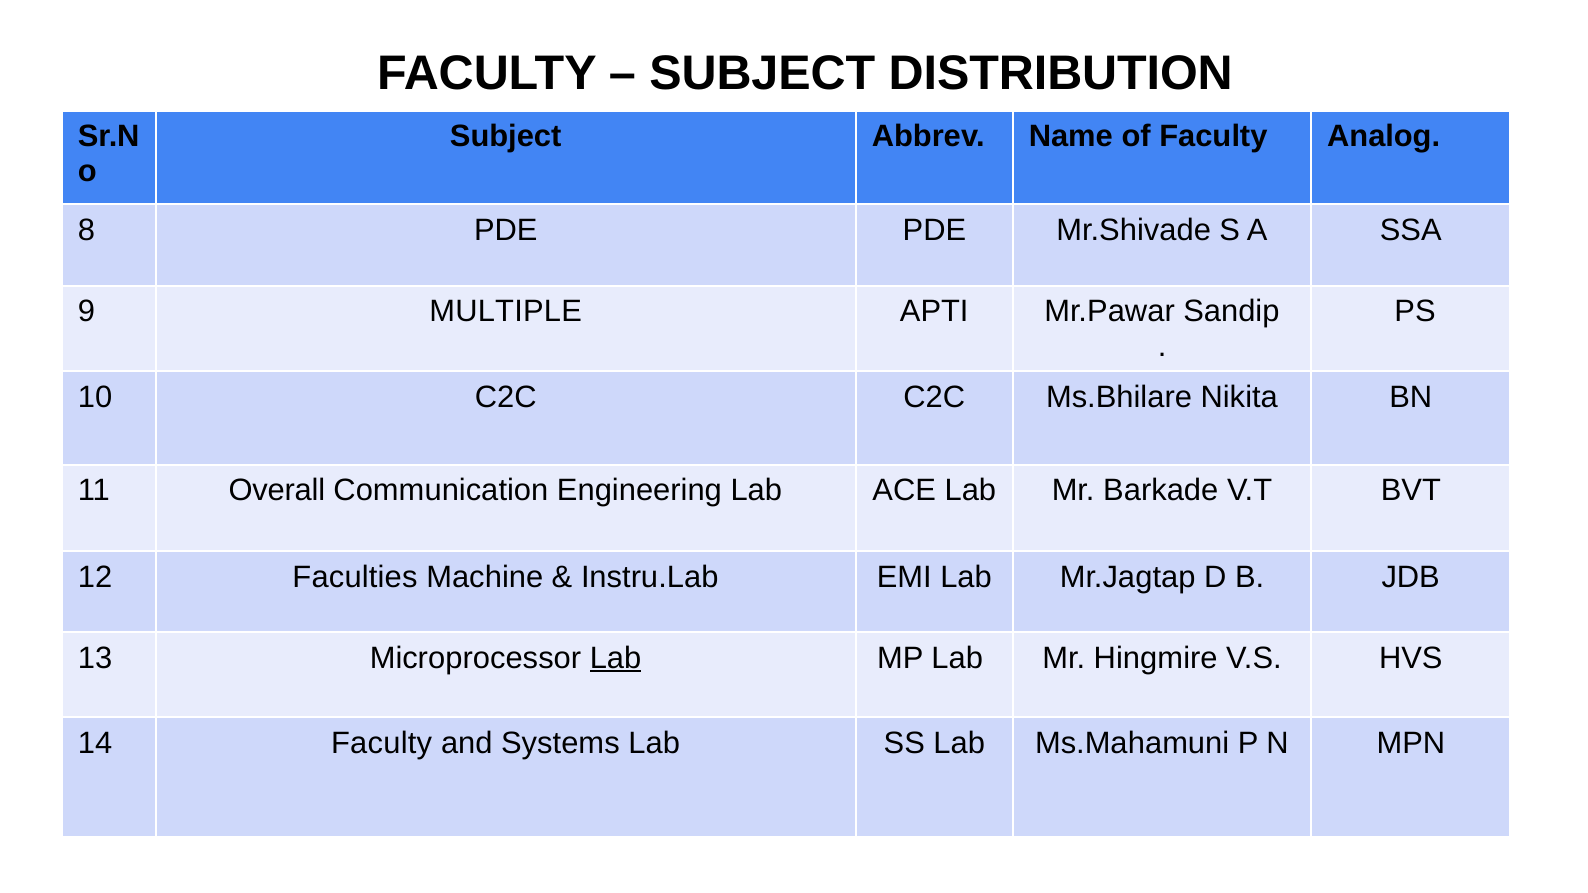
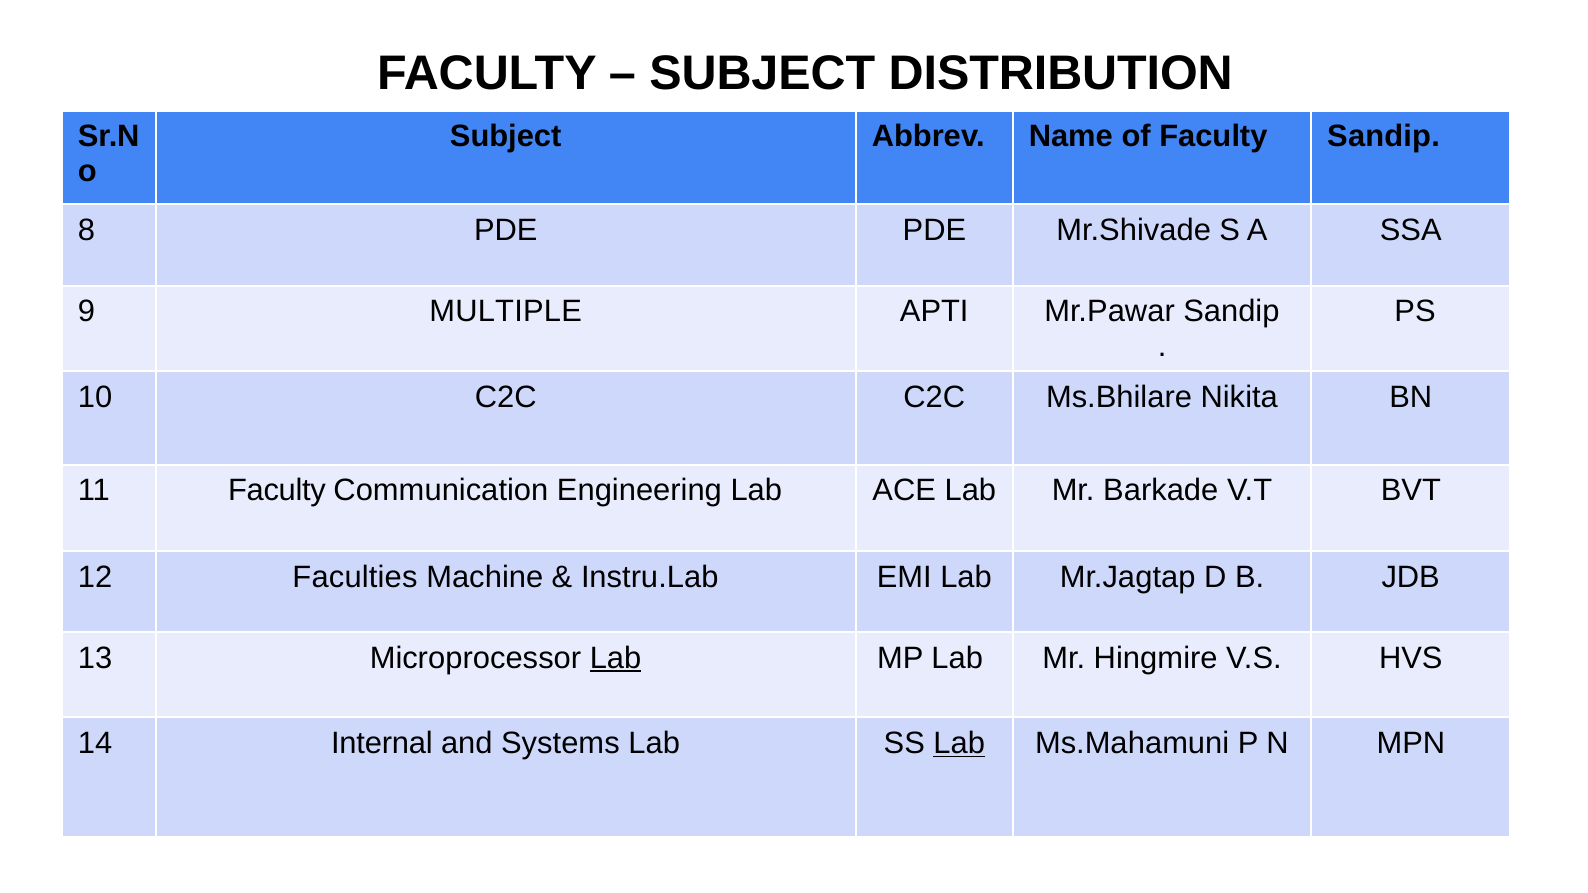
Faculty Analog: Analog -> Sandip
11 Overall: Overall -> Faculty
14 Faculty: Faculty -> Internal
Lab at (959, 743) underline: none -> present
